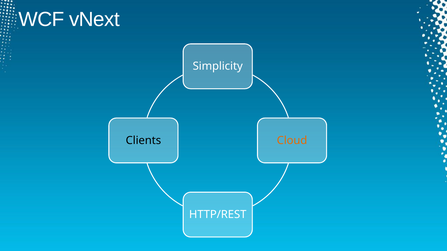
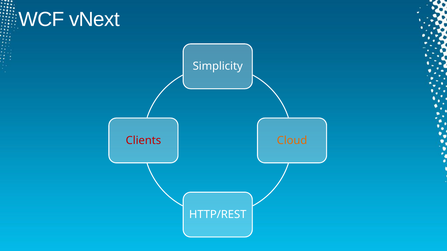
Clients colour: black -> red
